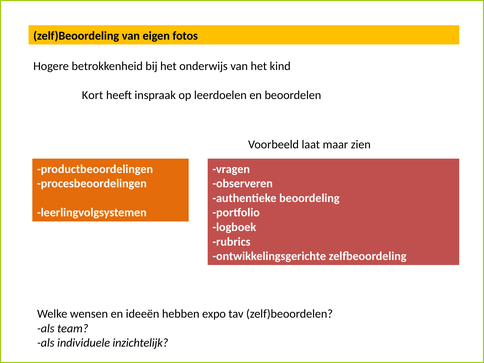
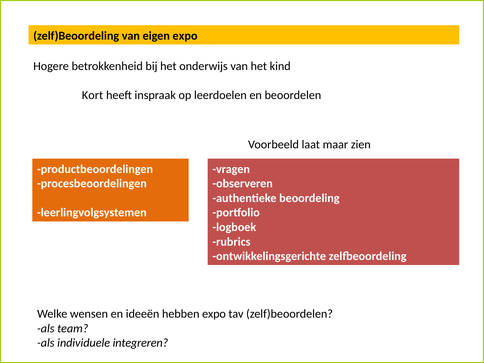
eigen fotos: fotos -> expo
inzichtelijk: inzichtelijk -> integreren
